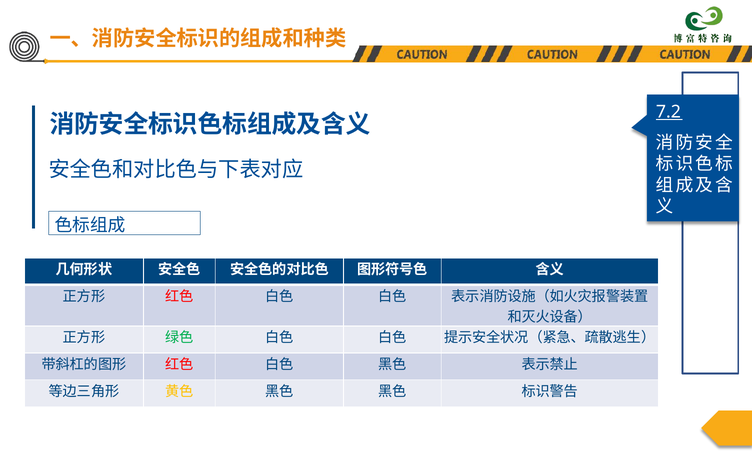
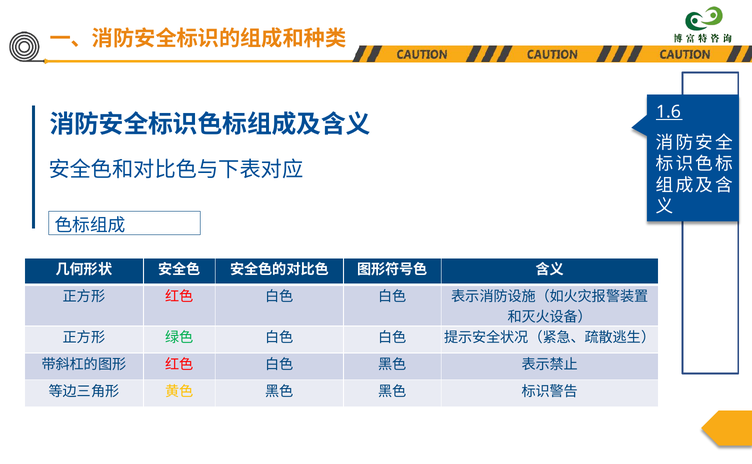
7.2: 7.2 -> 1.6
